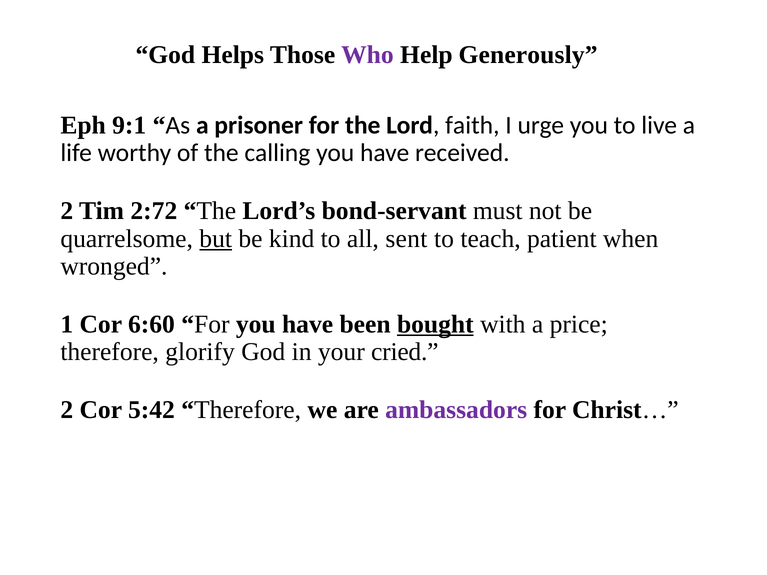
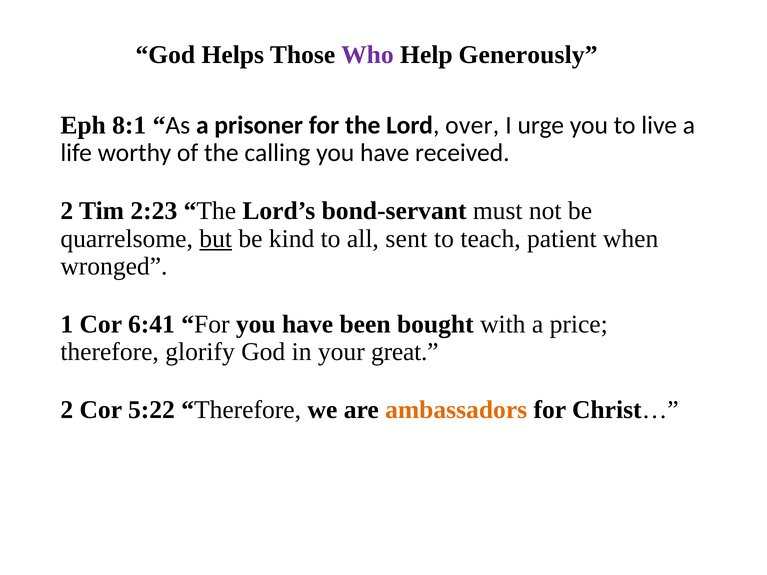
9:1: 9:1 -> 8:1
faith: faith -> over
2:72: 2:72 -> 2:23
6:60: 6:60 -> 6:41
bought underline: present -> none
cried: cried -> great
5:42: 5:42 -> 5:22
ambassadors colour: purple -> orange
